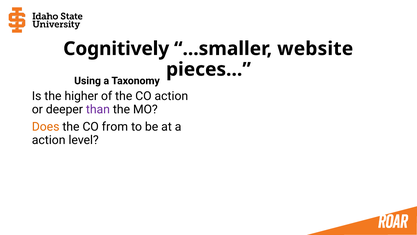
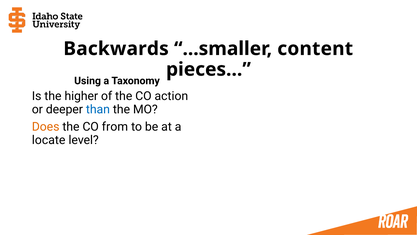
Cognitively: Cognitively -> Backwards
website: website -> content
than colour: purple -> blue
action at (49, 140): action -> locate
